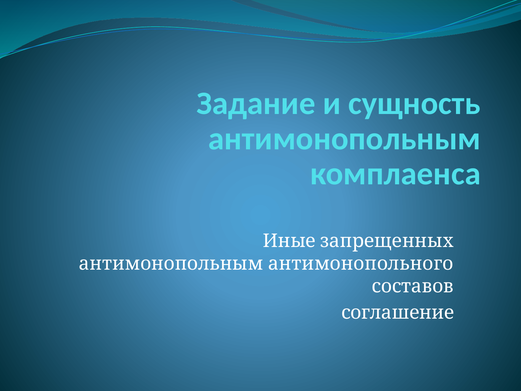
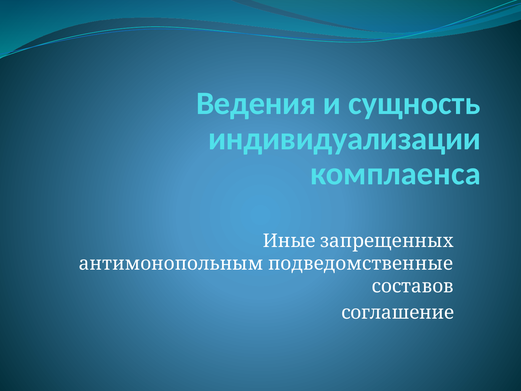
Задание: Задание -> Ведения
антимонопольным at (344, 139): антимонопольным -> индивидуализации
антимонопольного: антимонопольного -> подведомственные
